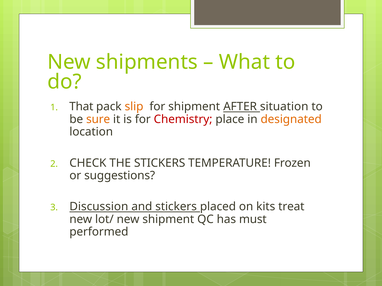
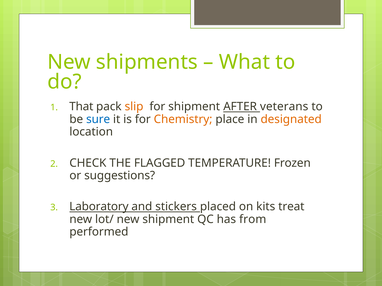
situation: situation -> veterans
sure colour: orange -> blue
Chemistry colour: red -> orange
THE STICKERS: STICKERS -> FLAGGED
Discussion: Discussion -> Laboratory
must: must -> from
